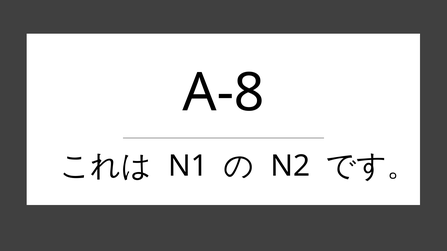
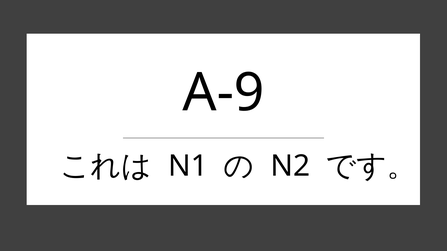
A-8: A-8 -> A-9
